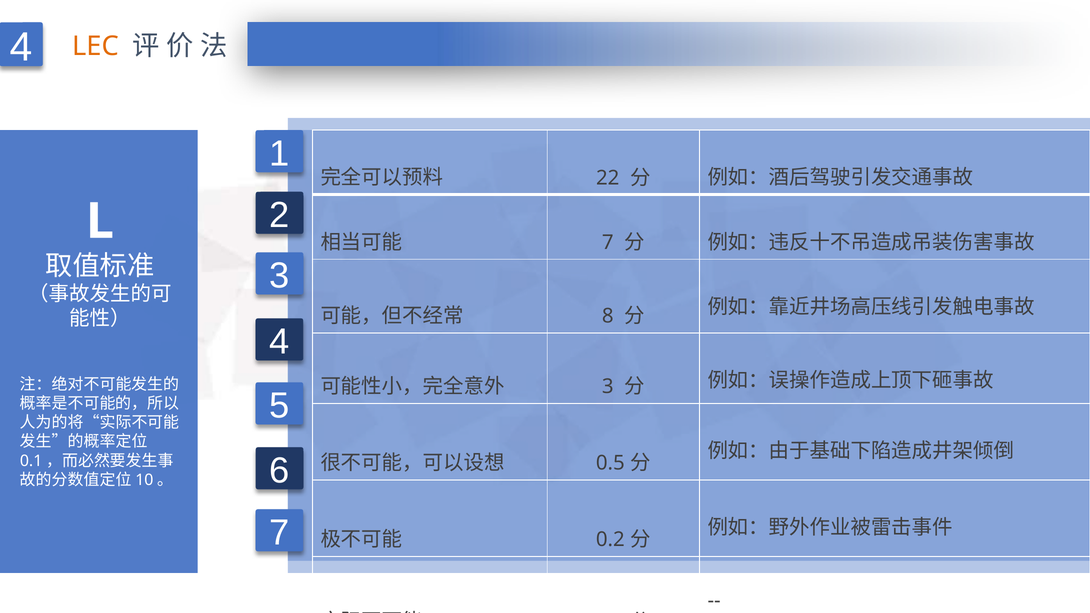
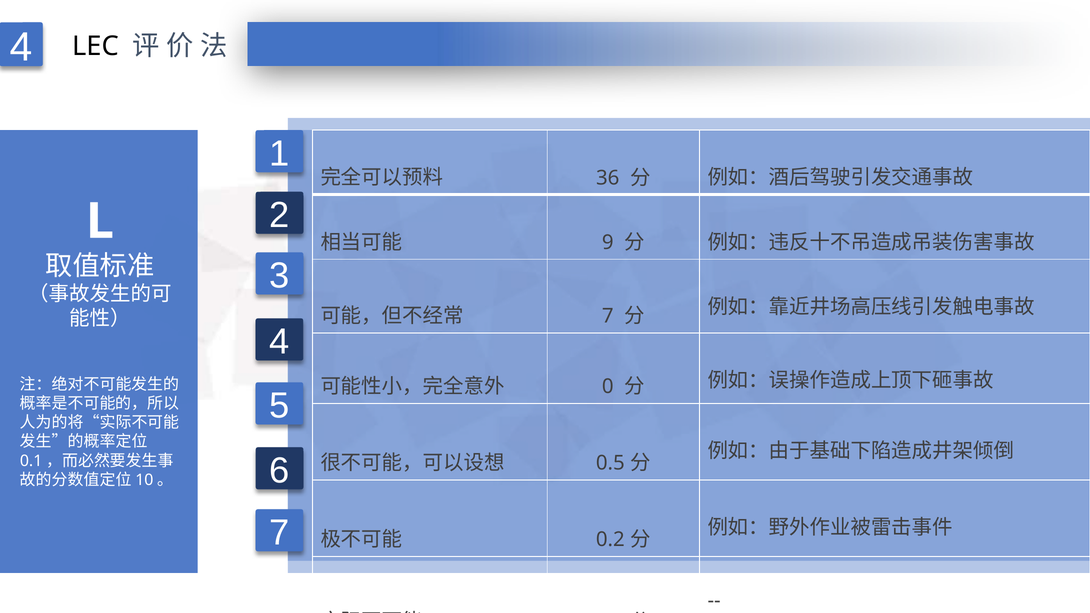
LEC colour: orange -> black
22: 22 -> 36
7 at (608, 242): 7 -> 9
8 at (608, 316): 8 -> 7
3 at (608, 387): 3 -> 0
